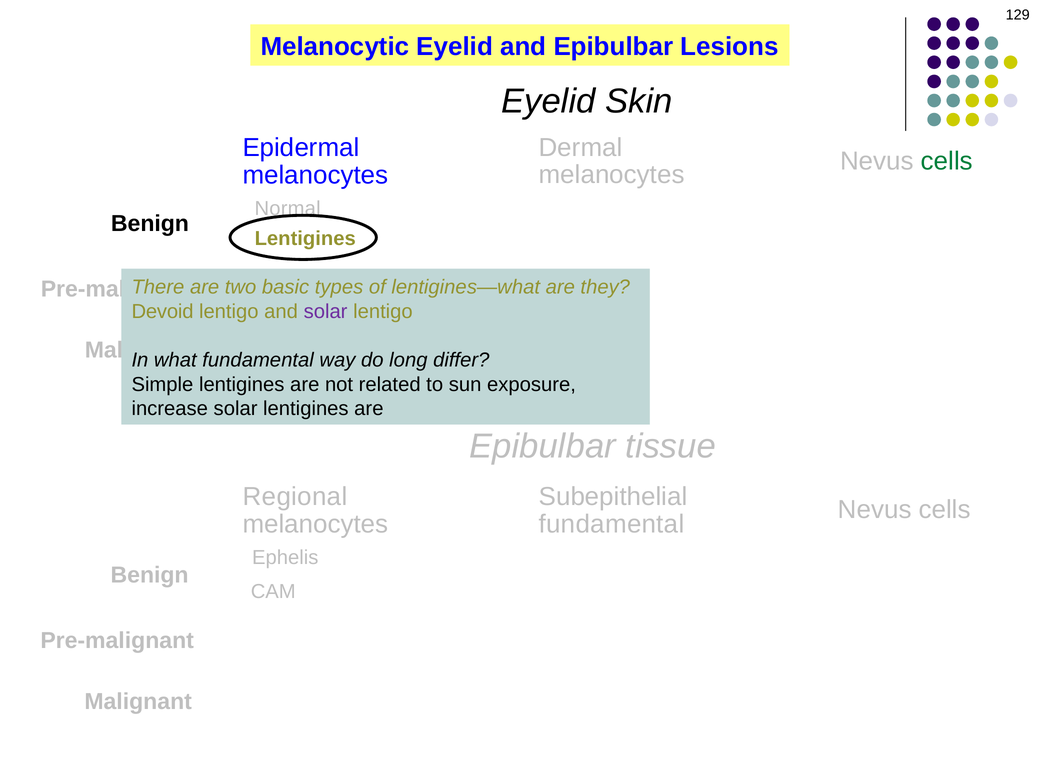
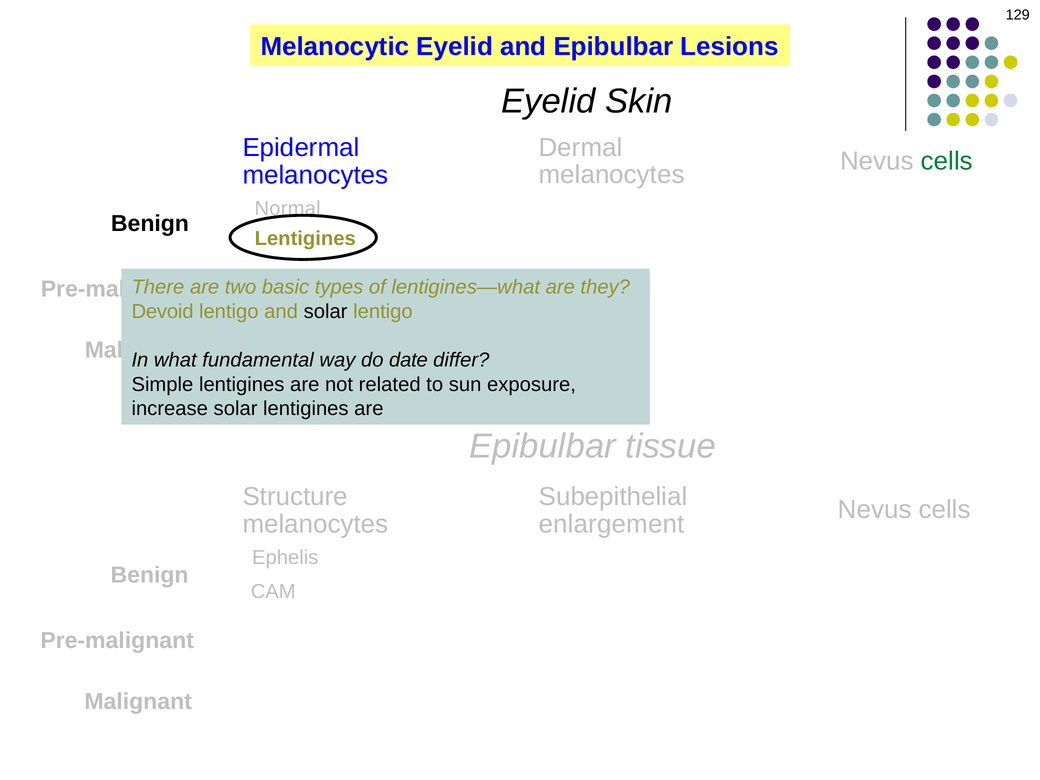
solar at (326, 312) colour: purple -> black
long: long -> date
Regional: Regional -> Structure
fundamental at (612, 524): fundamental -> enlargement
